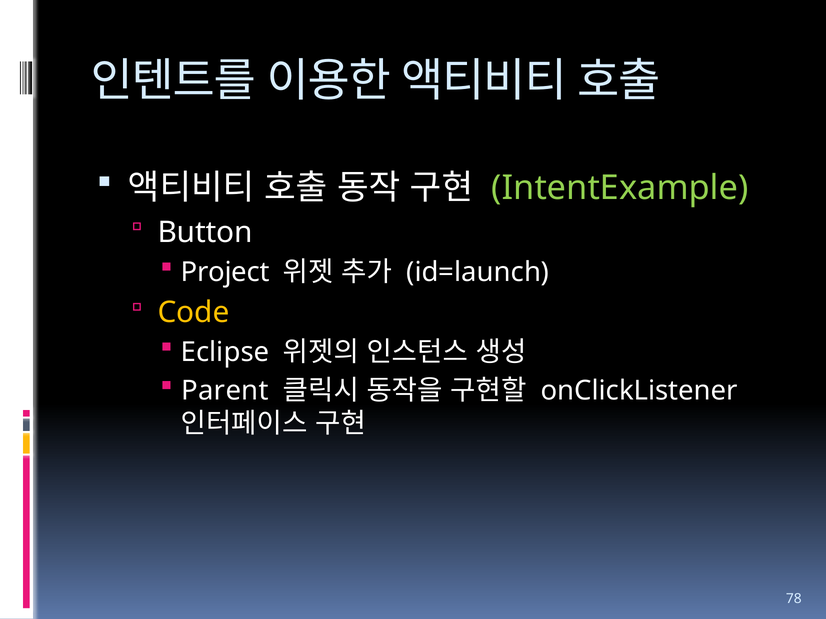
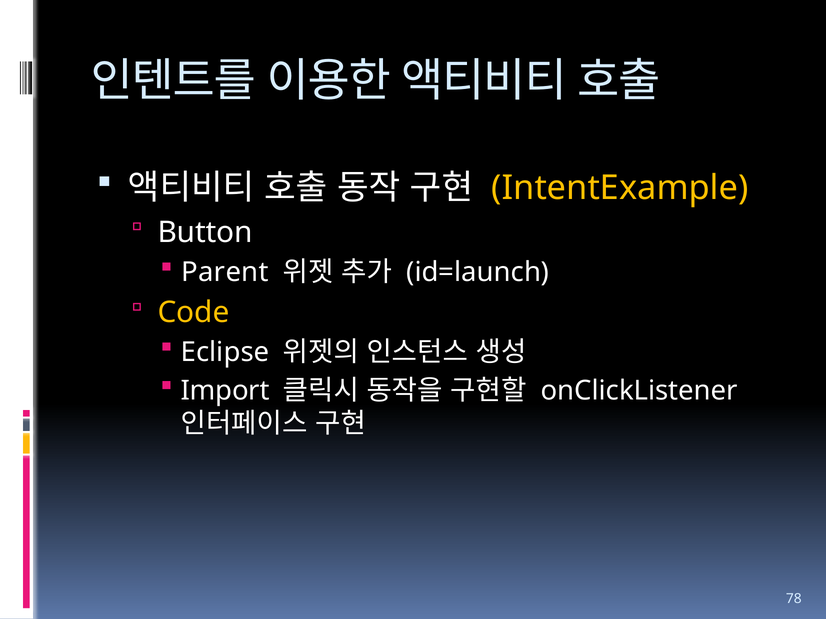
IntentExample colour: light green -> yellow
Project: Project -> Parent
Parent: Parent -> Import
